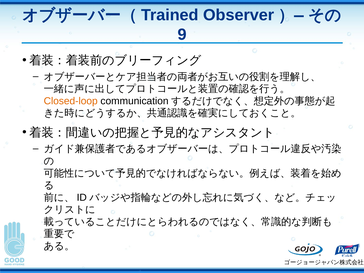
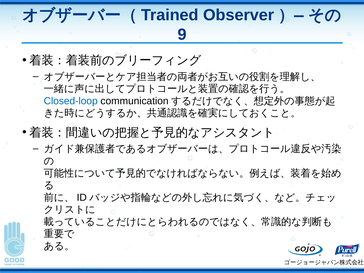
Closed-loop colour: orange -> blue
